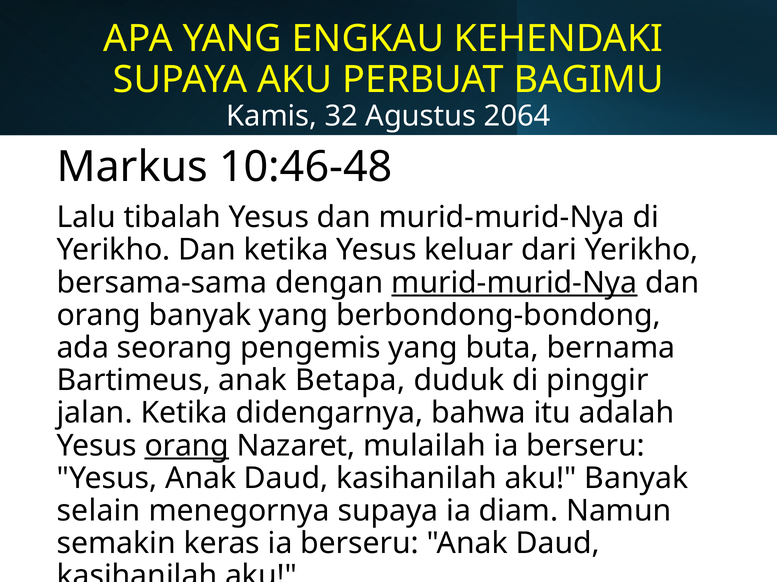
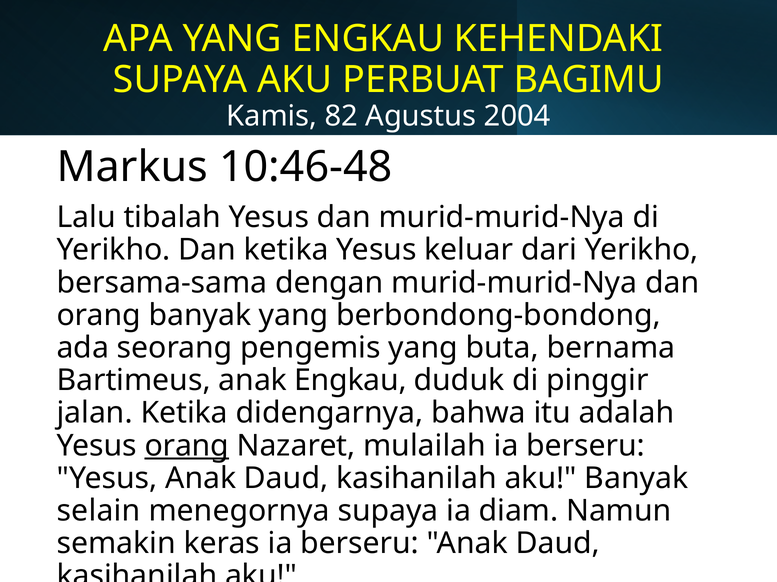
32: 32 -> 82
2064: 2064 -> 2004
murid-murid-Nya at (514, 283) underline: present -> none
anak Betapa: Betapa -> Engkau
